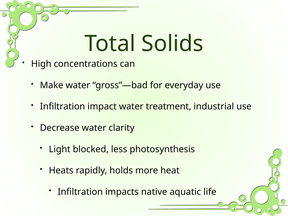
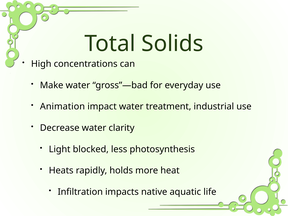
Infiltration at (63, 107): Infiltration -> Animation
